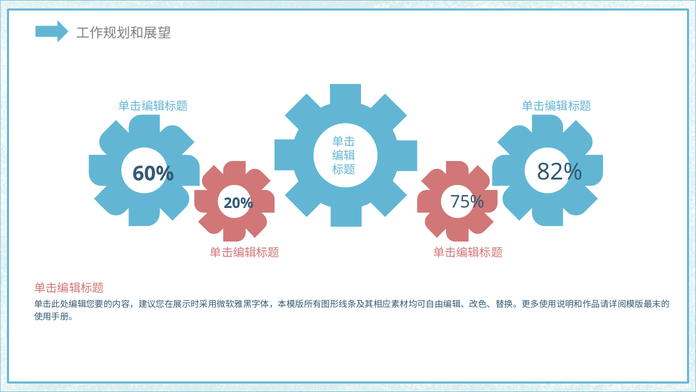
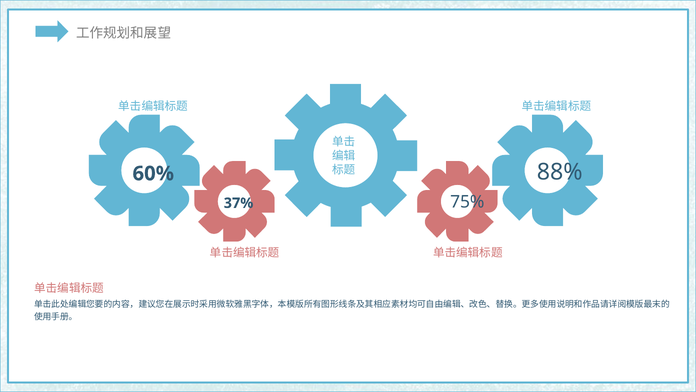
82%: 82% -> 88%
20%: 20% -> 37%
